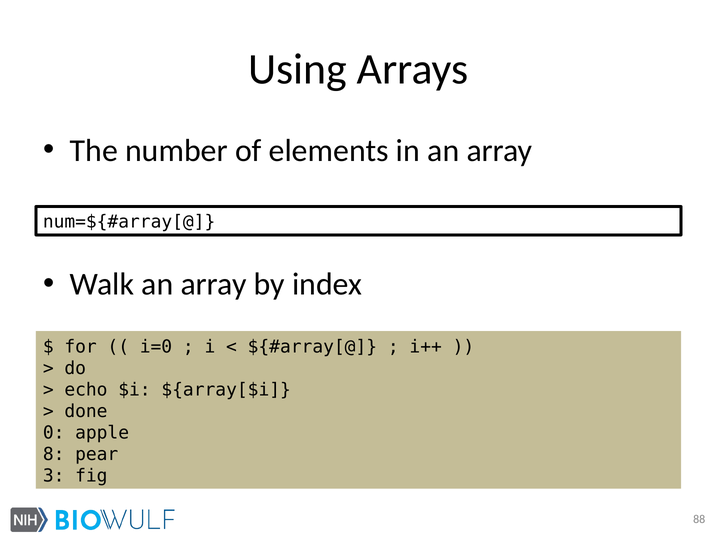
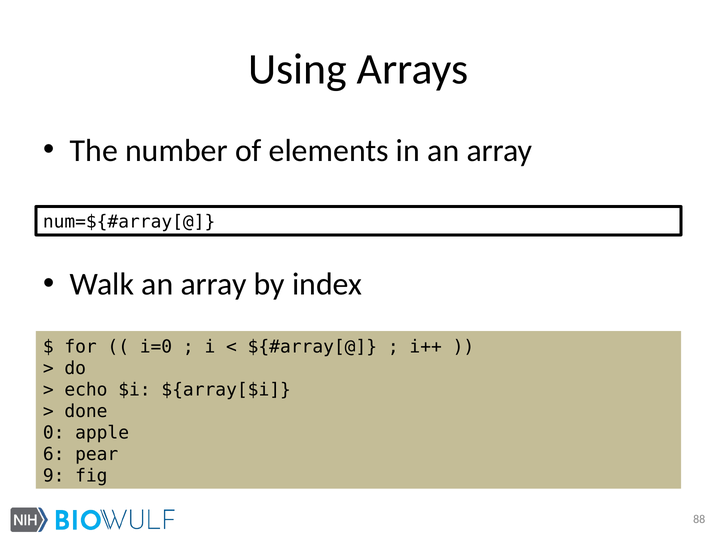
8: 8 -> 6
3: 3 -> 9
